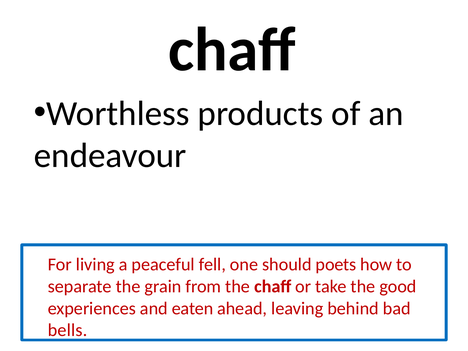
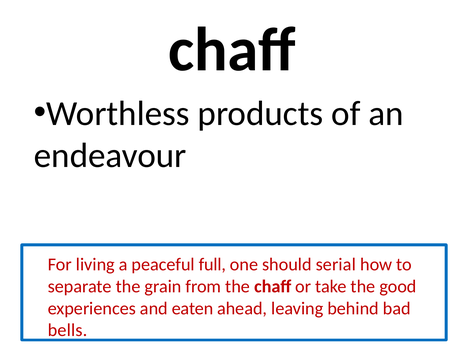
fell: fell -> full
poets: poets -> serial
